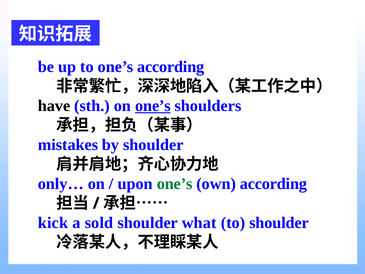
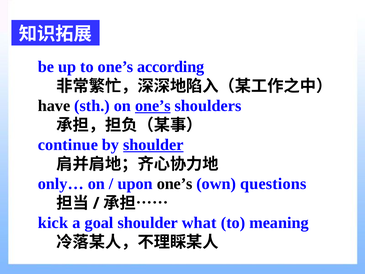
mistakes: mistakes -> continue
shoulder at (153, 145) underline: none -> present
one’s at (175, 184) colour: green -> black
own according: according -> questions
sold: sold -> goal
to shoulder: shoulder -> meaning
